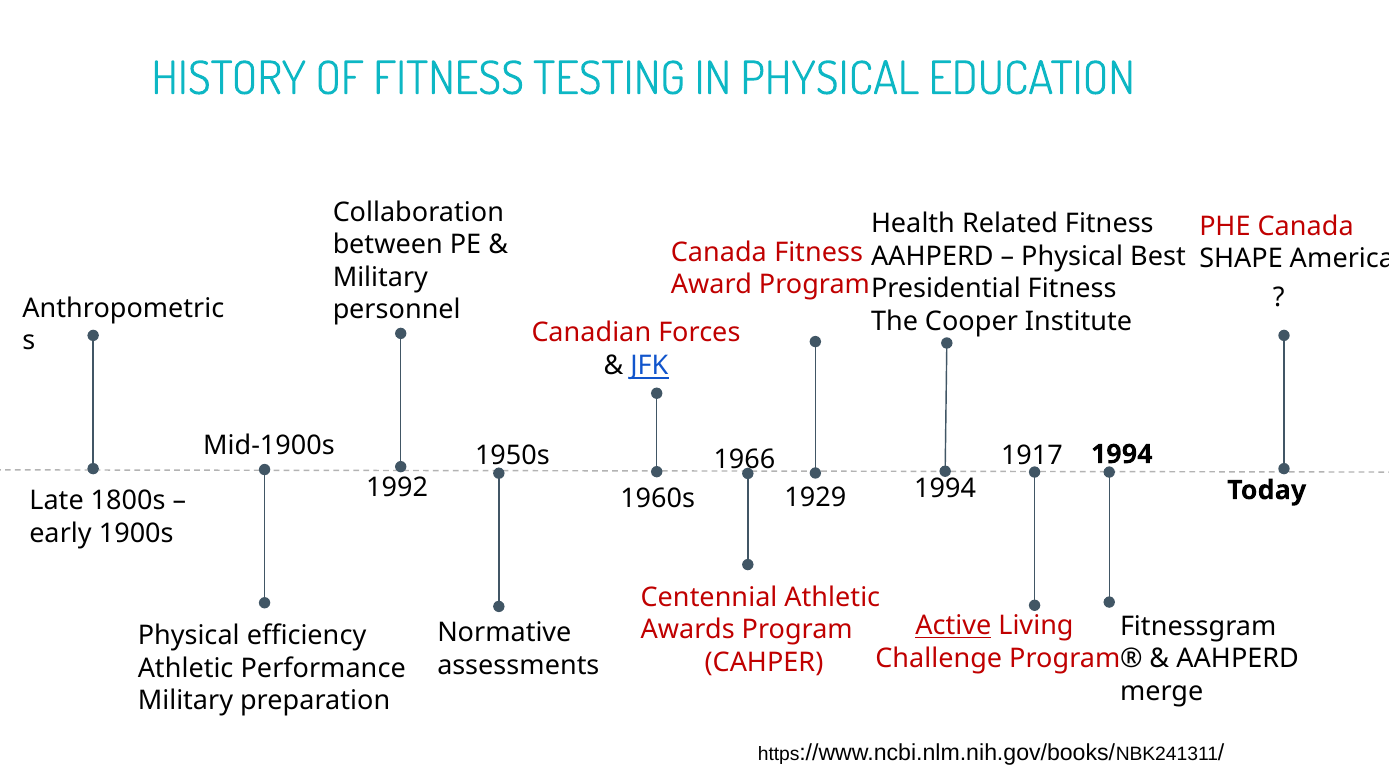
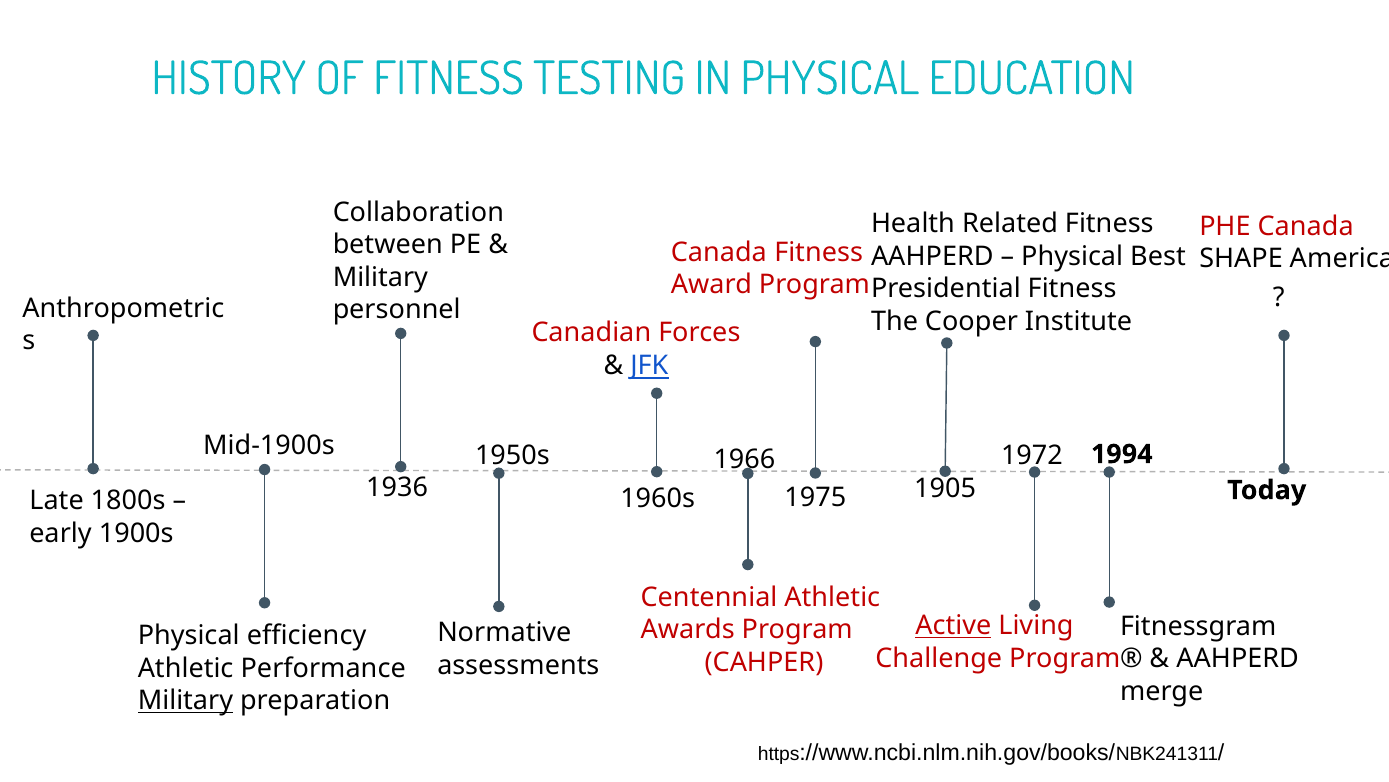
1917: 1917 -> 1972
1992: 1992 -> 1936
1994 at (945, 489): 1994 -> 1905
1929: 1929 -> 1975
Military at (185, 700) underline: none -> present
